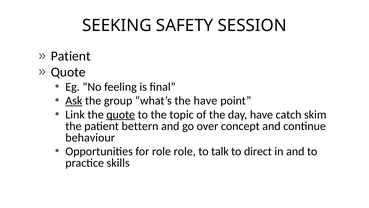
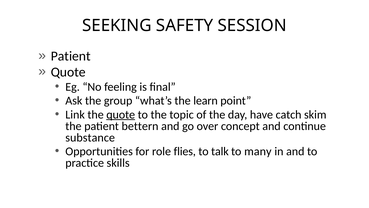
Ask underline: present -> none
the have: have -> learn
behaviour: behaviour -> substance
role role: role -> flies
direct: direct -> many
